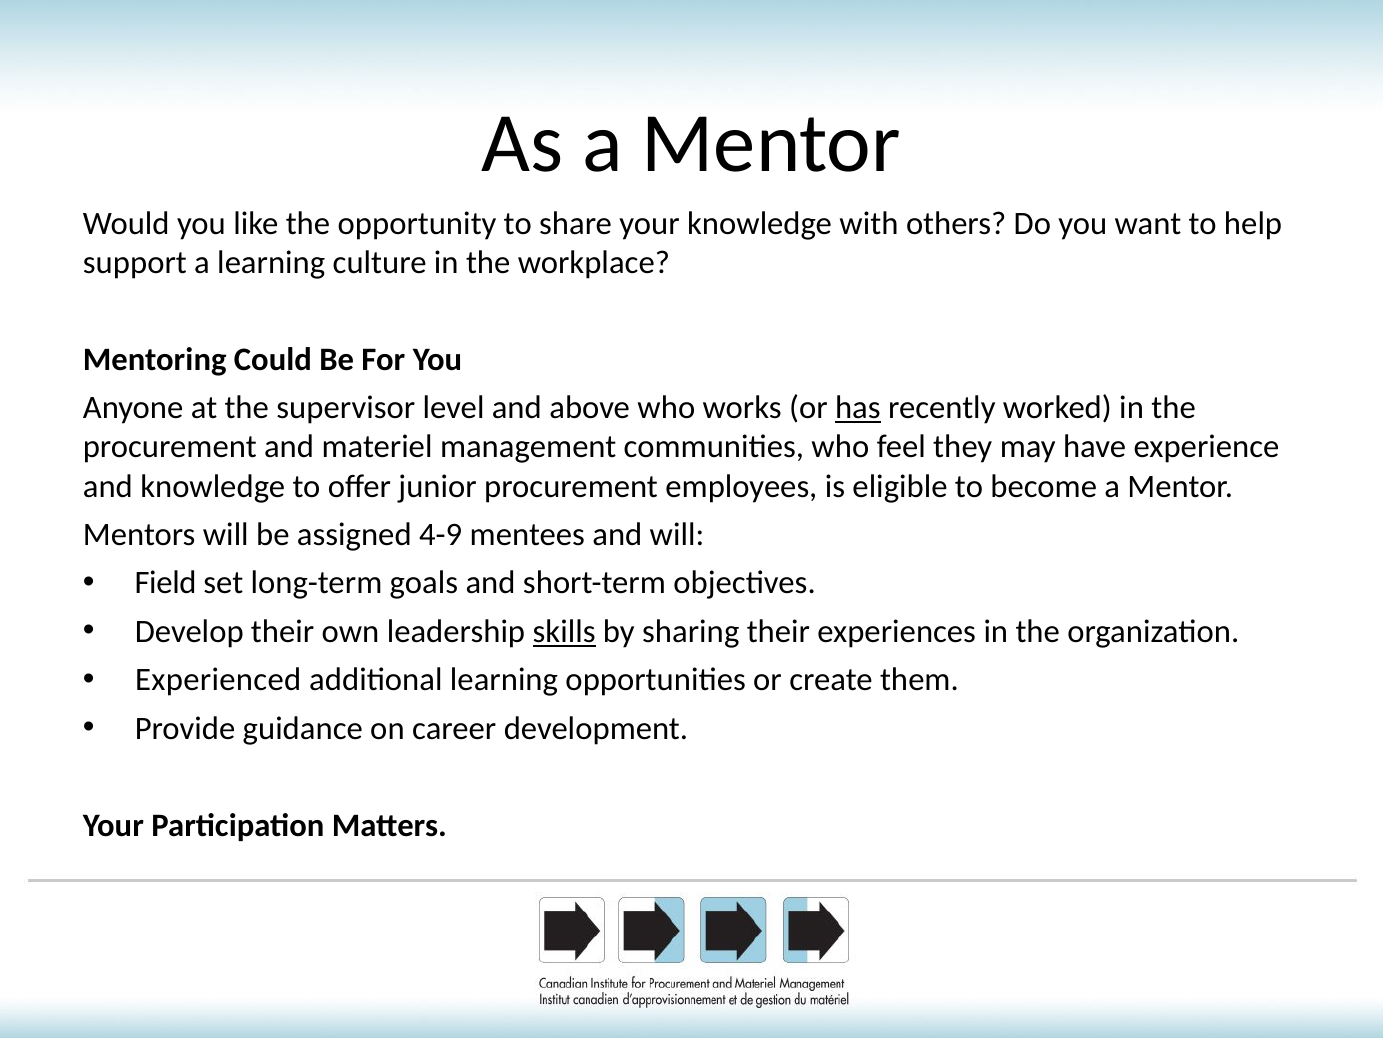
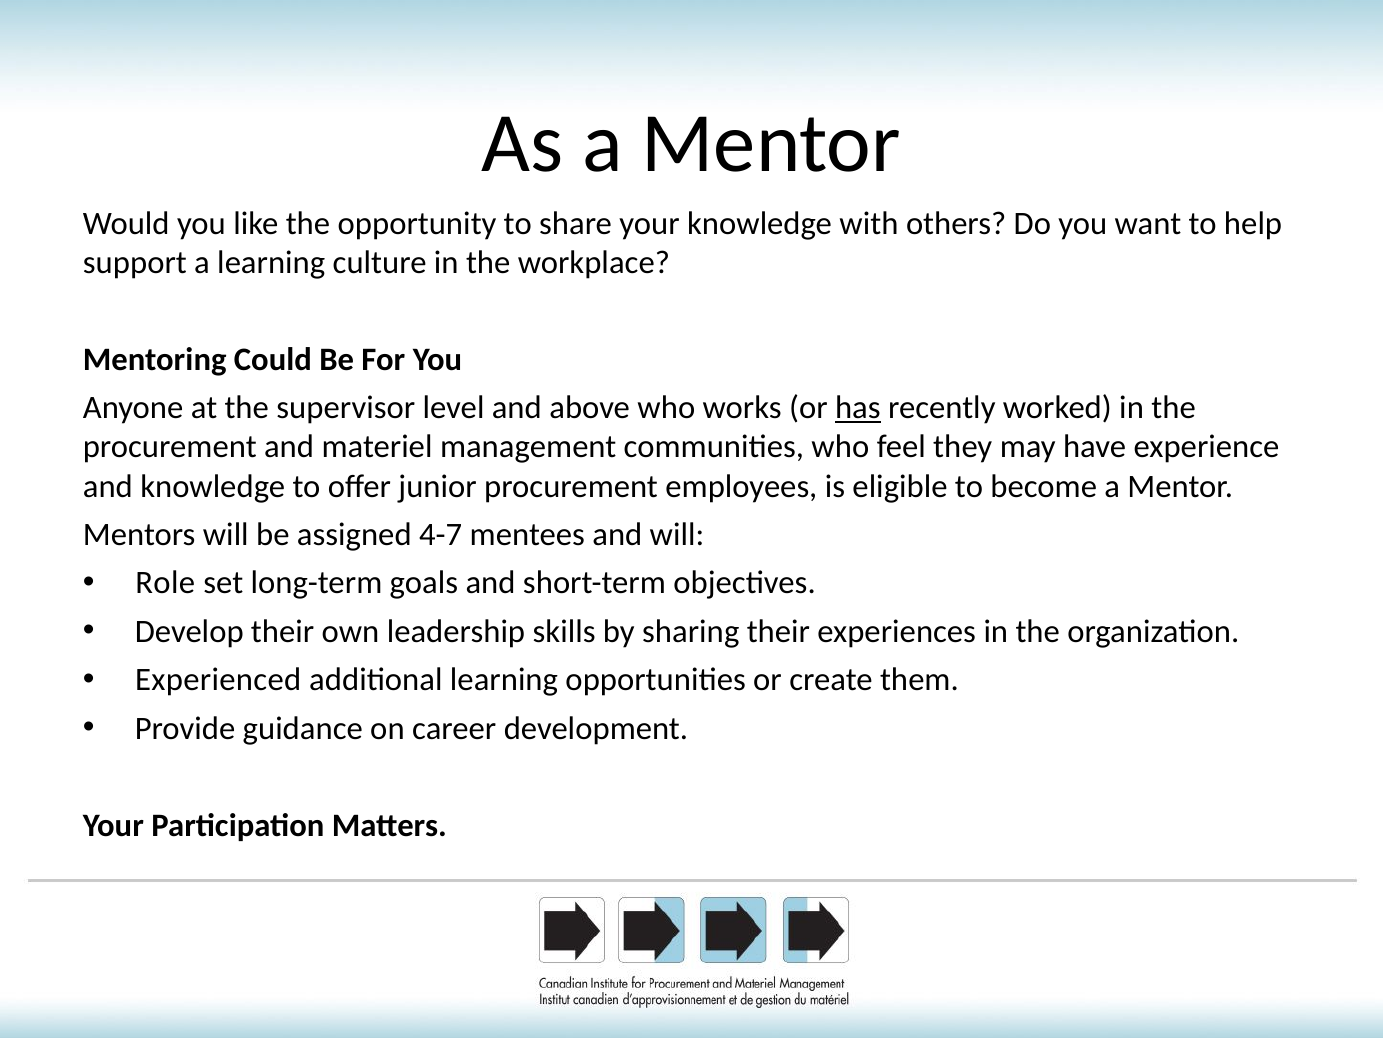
4-9: 4-9 -> 4-7
Field: Field -> Role
skills underline: present -> none
